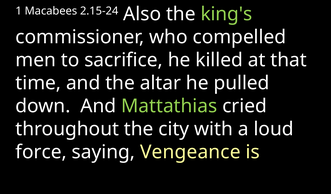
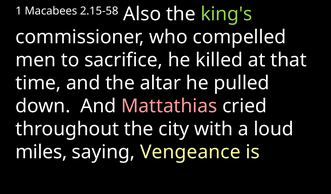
2.15-24: 2.15-24 -> 2.15-58
Mattathias colour: light green -> pink
force: force -> miles
